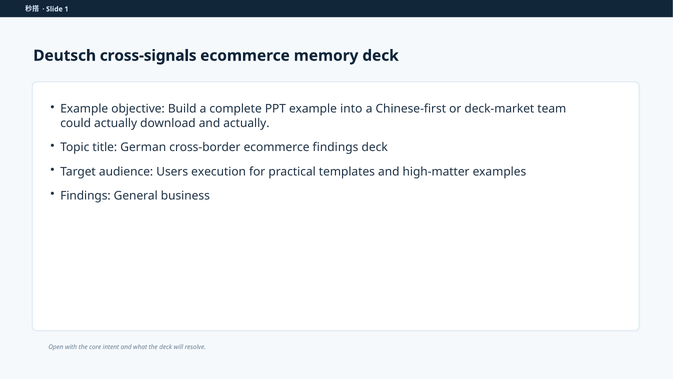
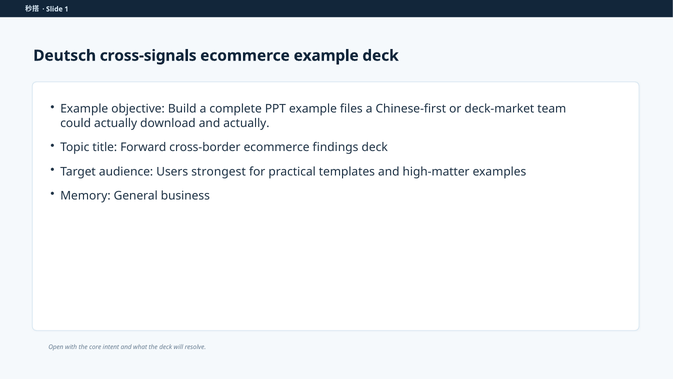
ecommerce memory: memory -> example
into: into -> files
German: German -> Forward
execution: execution -> strongest
Findings at (85, 196): Findings -> Memory
